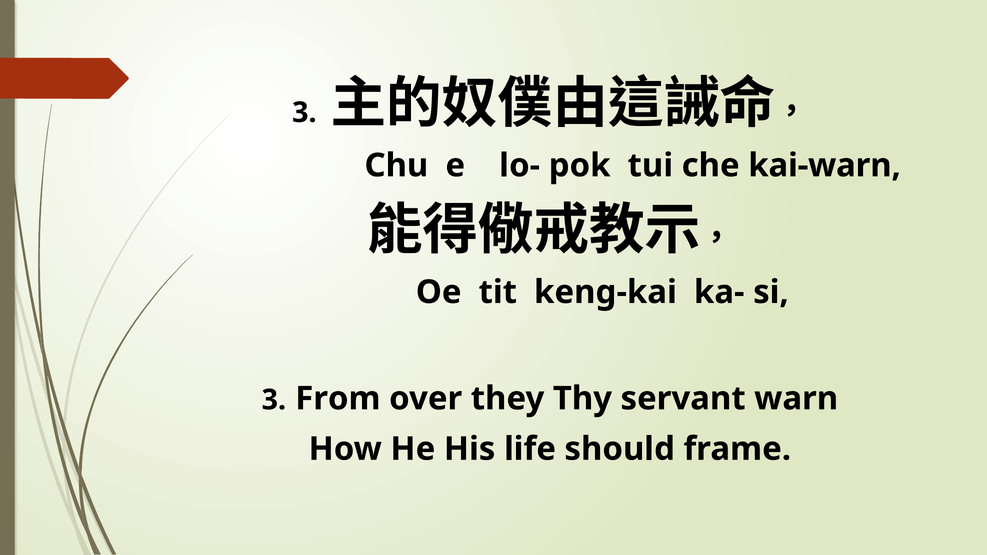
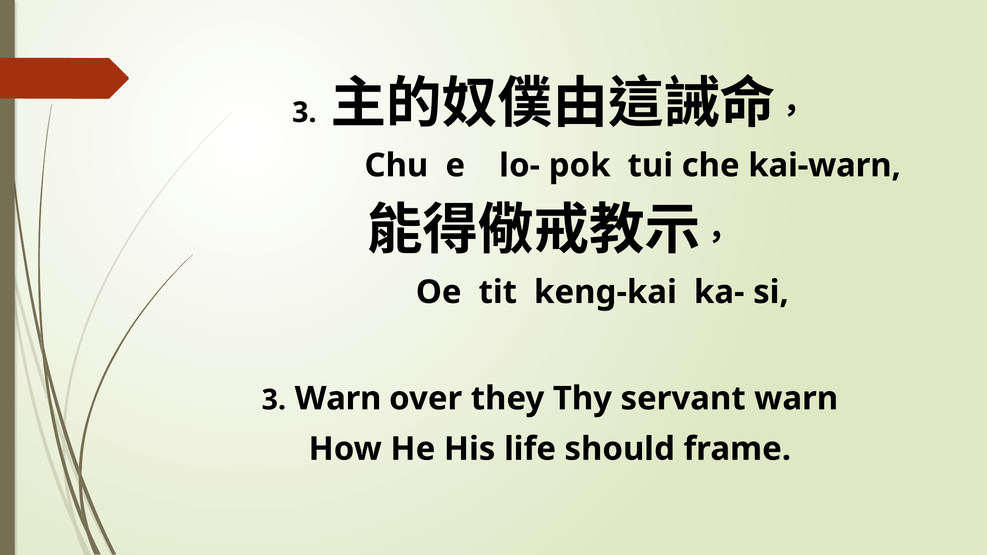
3 From: From -> Warn
